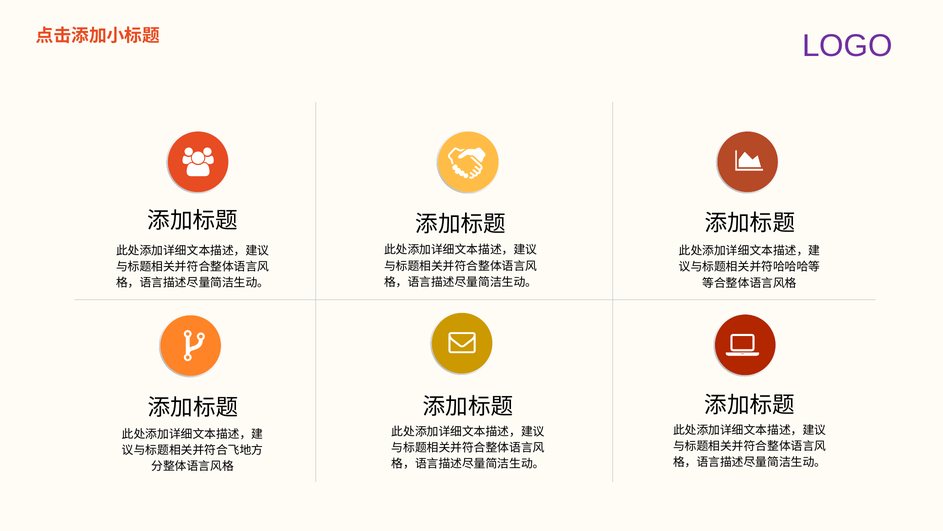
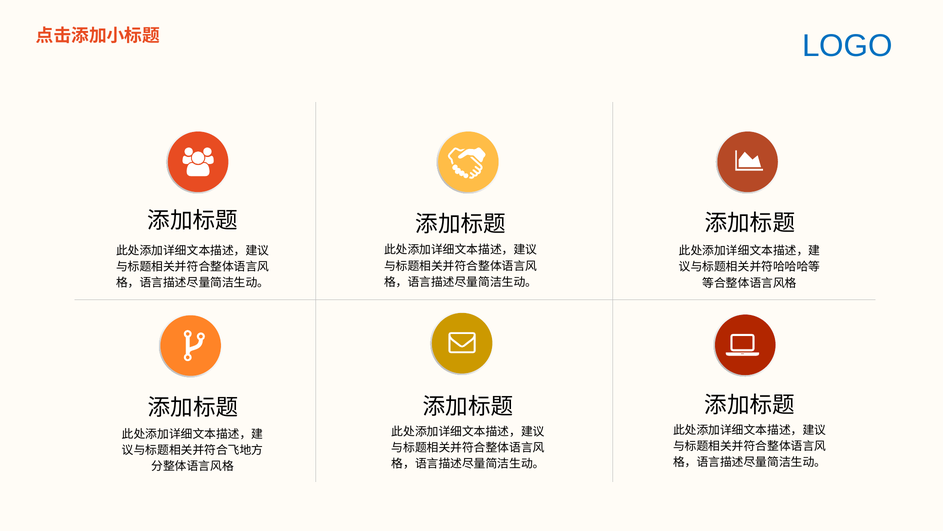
LOGO colour: purple -> blue
